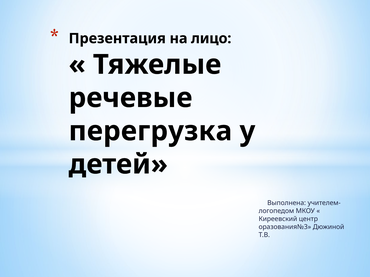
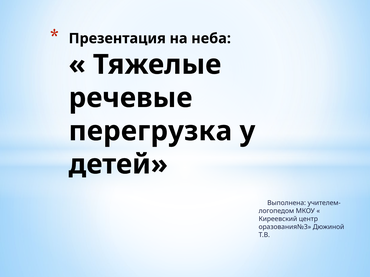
лицо: лицо -> неба
